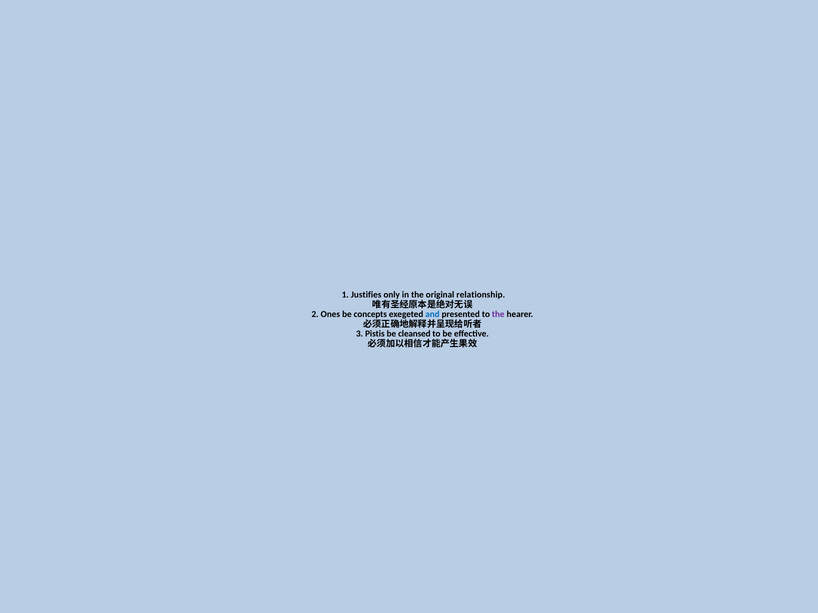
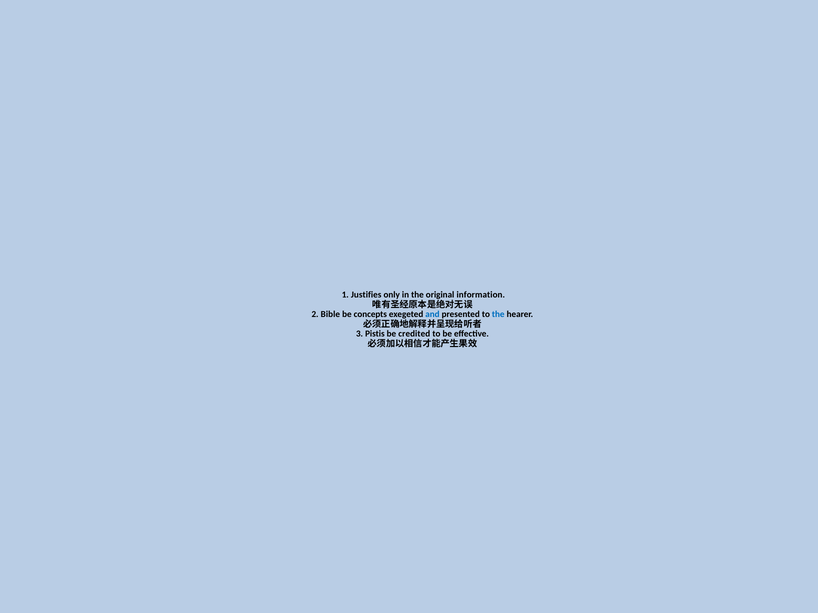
relationship: relationship -> information
Ones: Ones -> Bible
the at (498, 315) colour: purple -> blue
cleansed: cleansed -> credited
